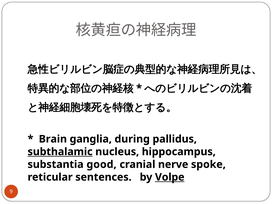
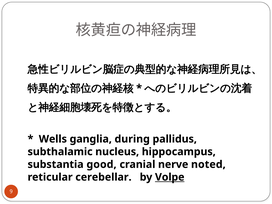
Brain: Brain -> Wells
subthalamic underline: present -> none
spoke: spoke -> noted
sentences: sentences -> cerebellar
